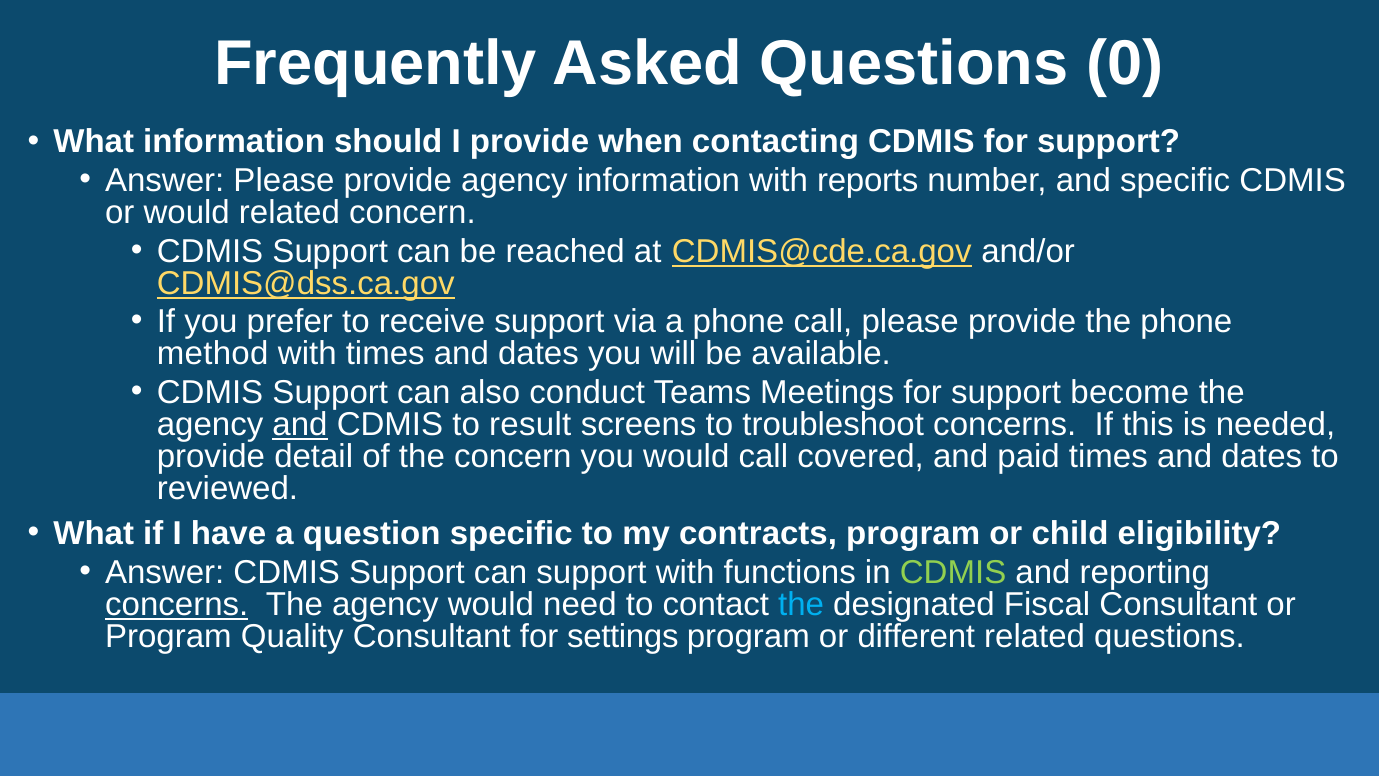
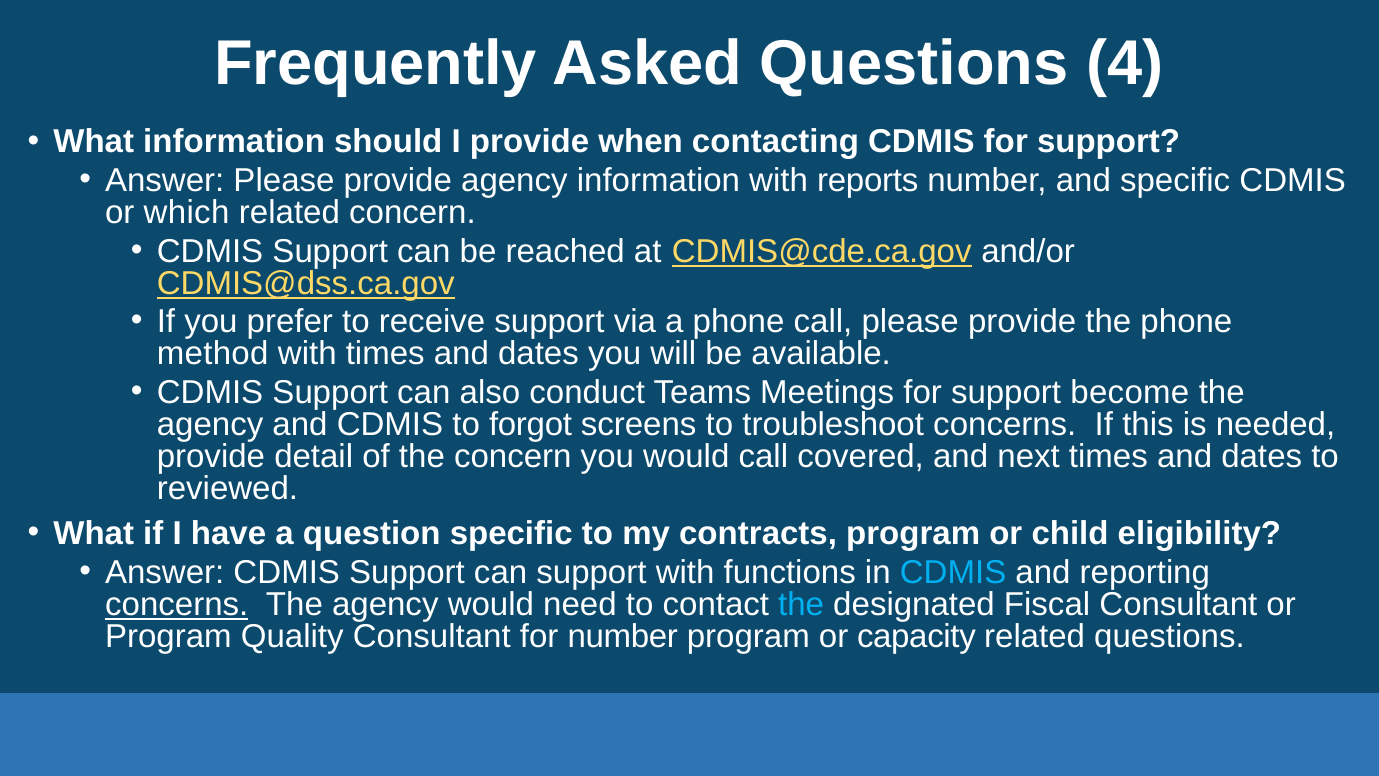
0: 0 -> 4
or would: would -> which
and at (300, 424) underline: present -> none
result: result -> forgot
paid: paid -> next
CDMIS at (953, 572) colour: light green -> light blue
for settings: settings -> number
different: different -> capacity
